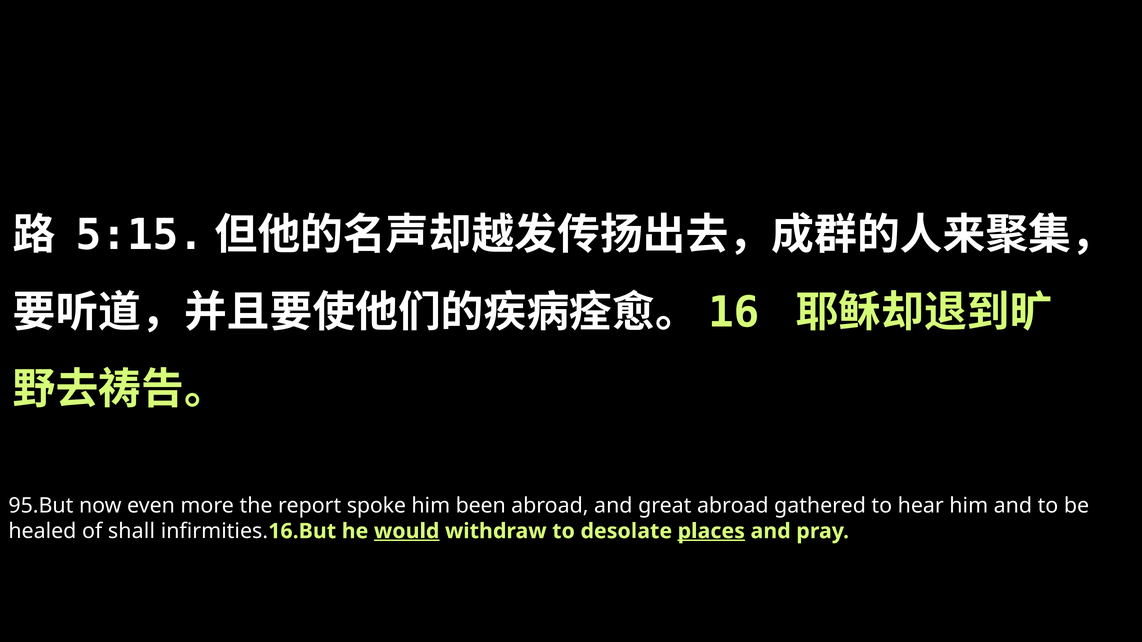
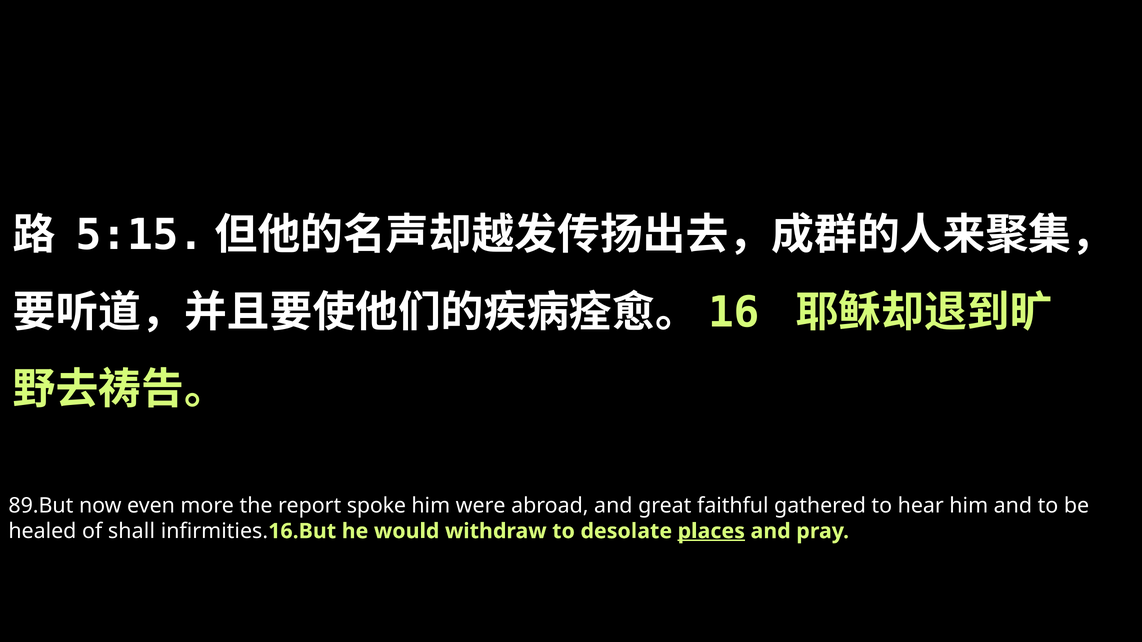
95.But: 95.But -> 89.But
been: been -> were
great abroad: abroad -> faithful
would underline: present -> none
